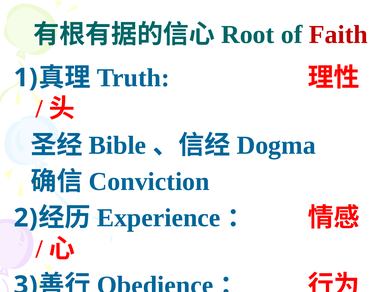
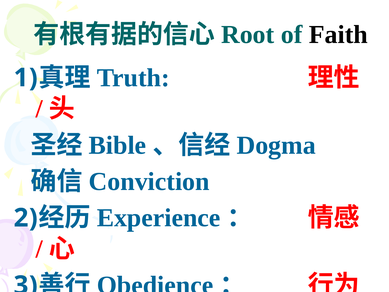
Faith colour: red -> black
